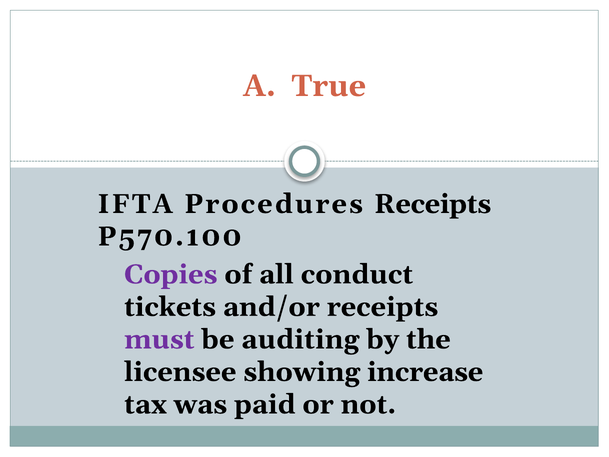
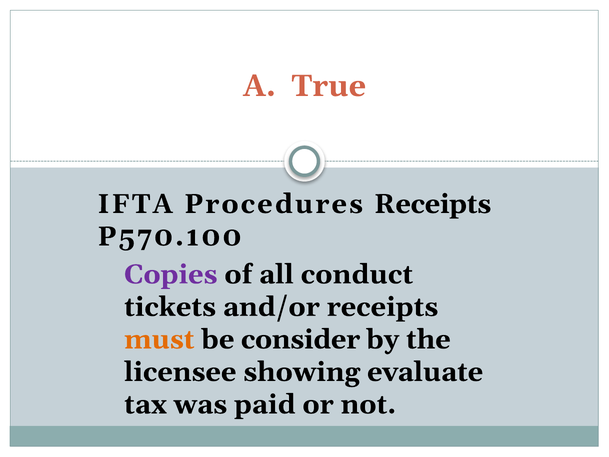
must colour: purple -> orange
auditing: auditing -> consider
increase: increase -> evaluate
